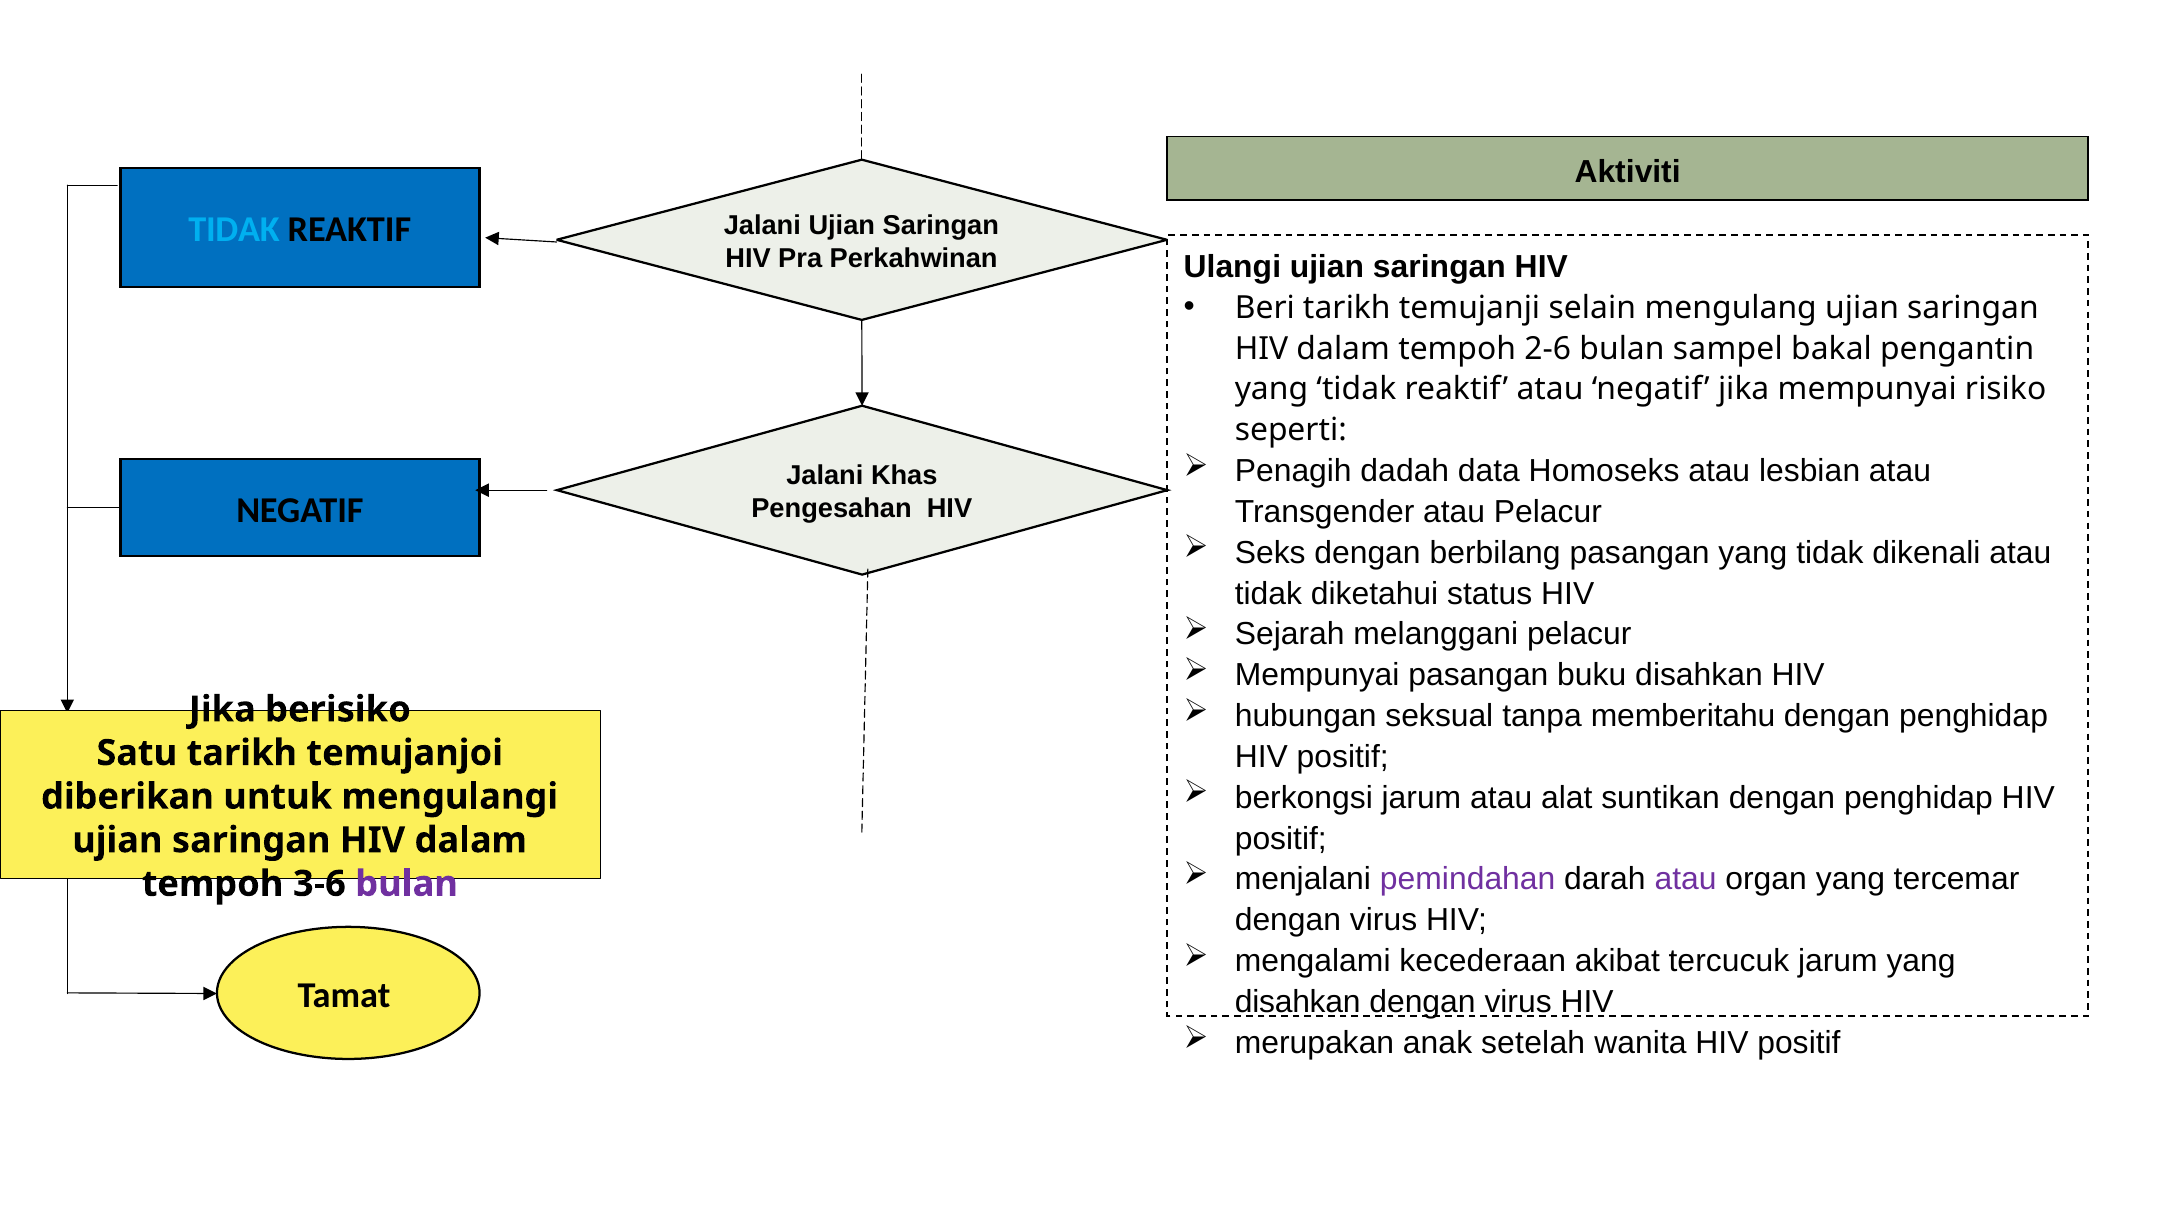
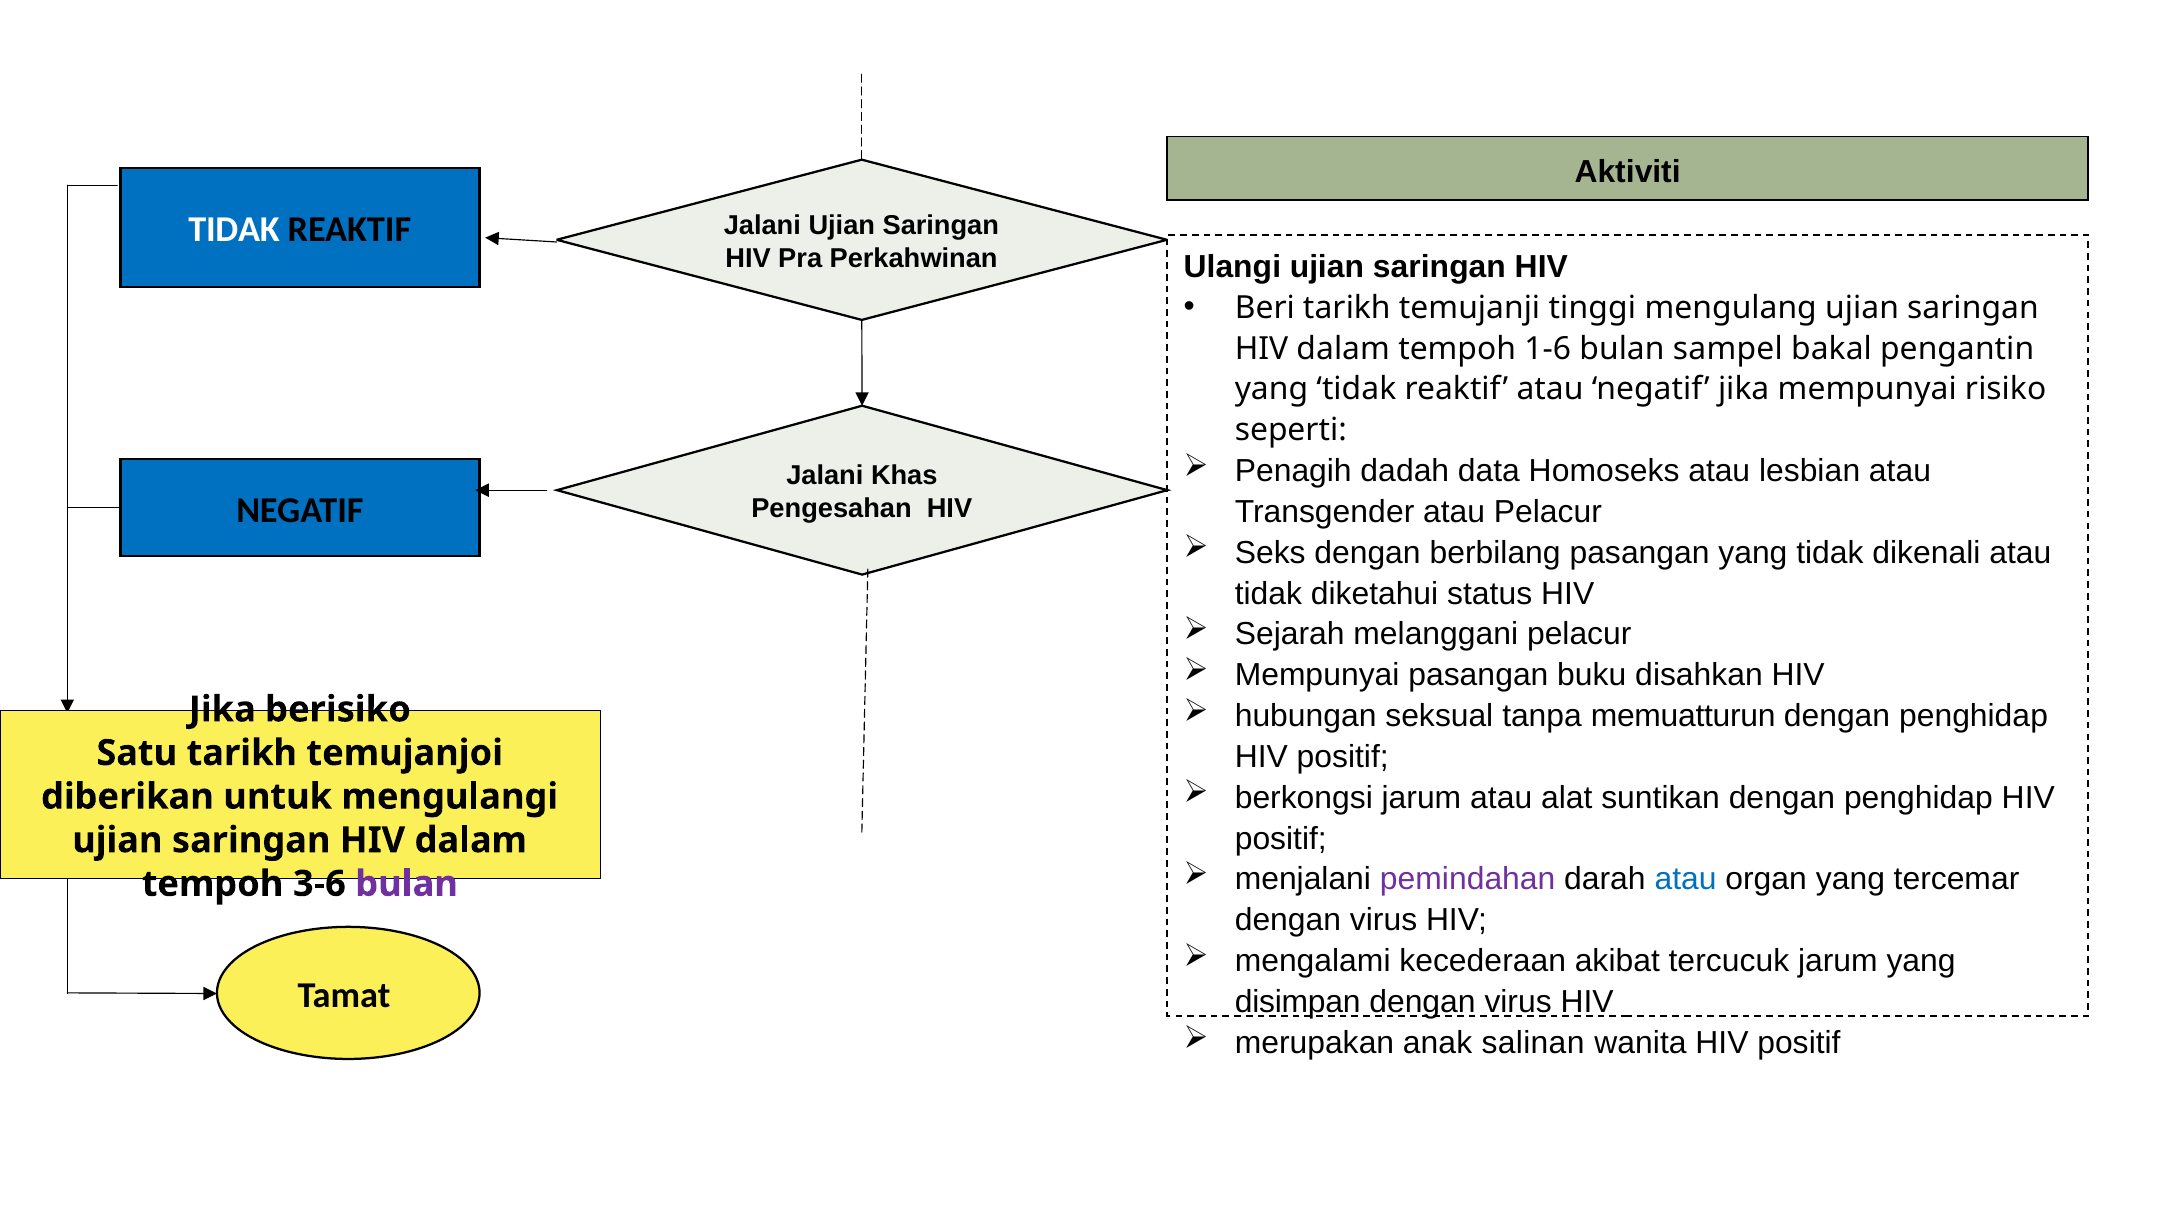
TIDAK at (234, 230) colour: light blue -> white
selain: selain -> tinggi
2-6: 2-6 -> 1-6
memberitahu: memberitahu -> memuatturun
atau at (1686, 880) colour: purple -> blue
disahkan at (1298, 1002): disahkan -> disimpan
setelah: setelah -> salinan
